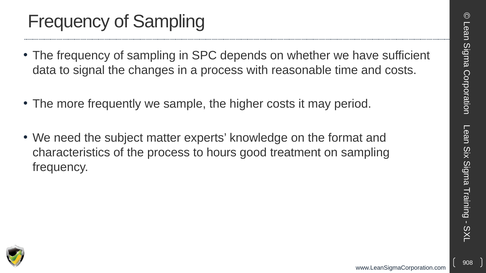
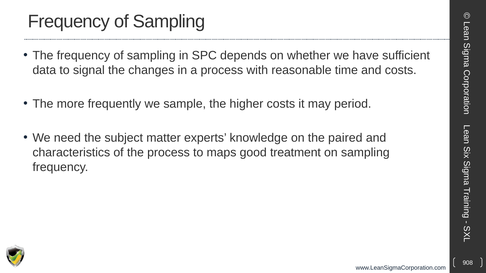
format: format -> paired
hours: hours -> maps
